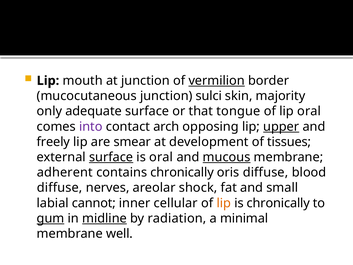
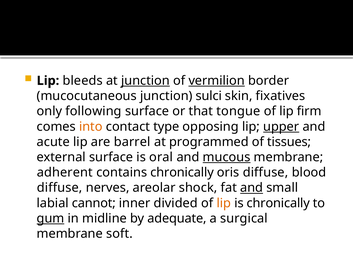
mouth: mouth -> bleeds
junction at (145, 81) underline: none -> present
majority: majority -> fixatives
adequate: adequate -> following
lip oral: oral -> firm
into colour: purple -> orange
arch: arch -> type
freely: freely -> acute
smear: smear -> barrel
development: development -> programmed
surface at (111, 157) underline: present -> none
and at (252, 188) underline: none -> present
cellular: cellular -> divided
midline underline: present -> none
radiation: radiation -> adequate
minimal: minimal -> surgical
well: well -> soft
